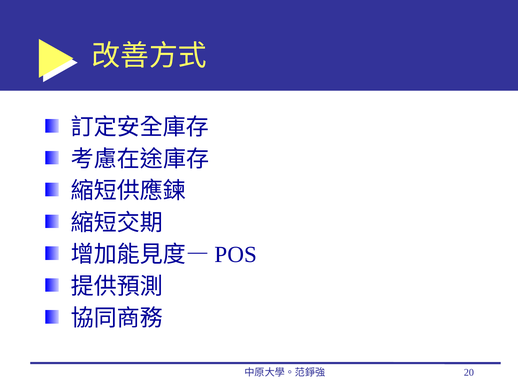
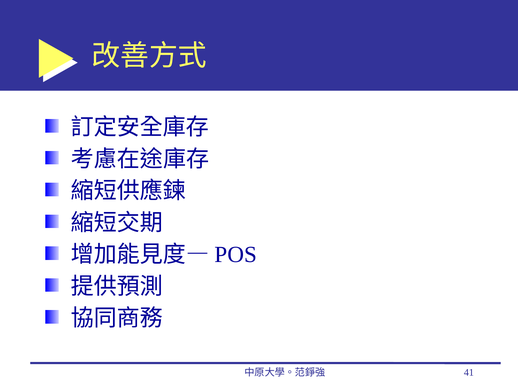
20: 20 -> 41
